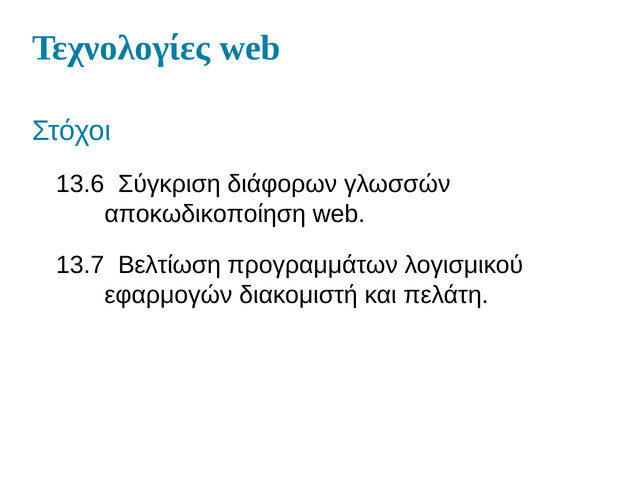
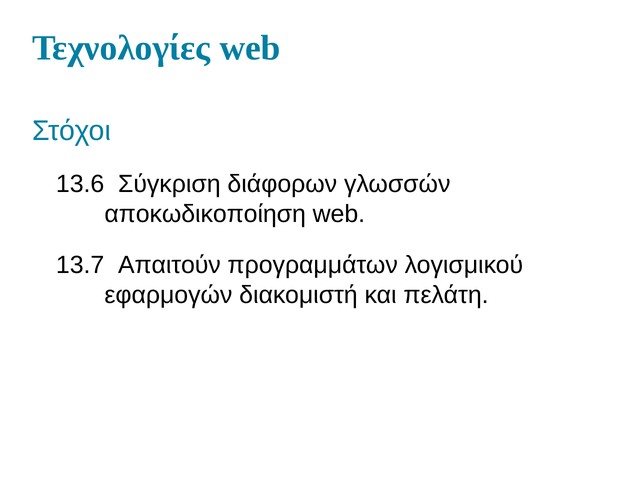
Βελτίωση: Βελτίωση -> Απαιτούν
